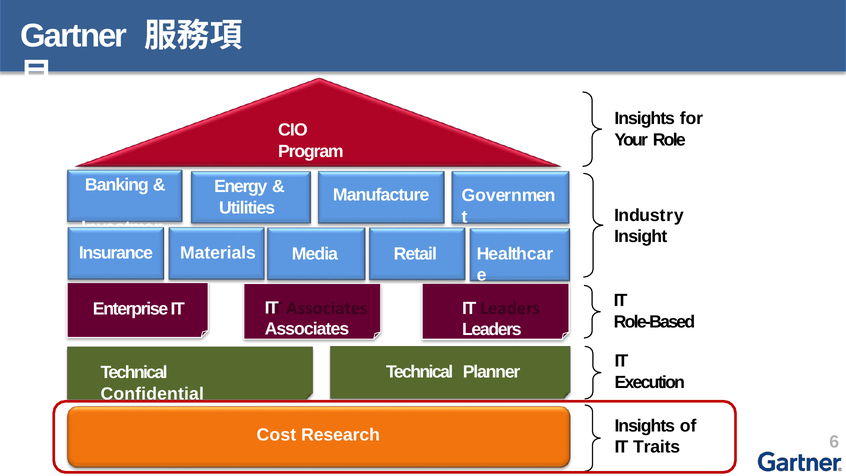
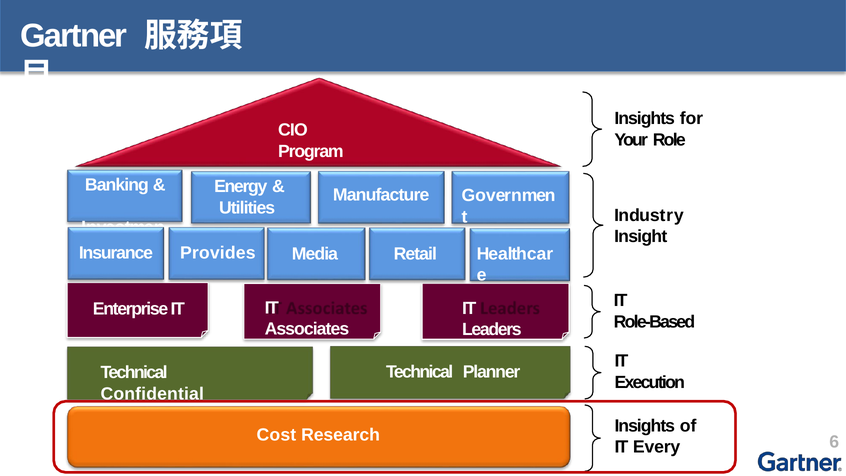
Materials: Materials -> Provides
Traits: Traits -> Every
